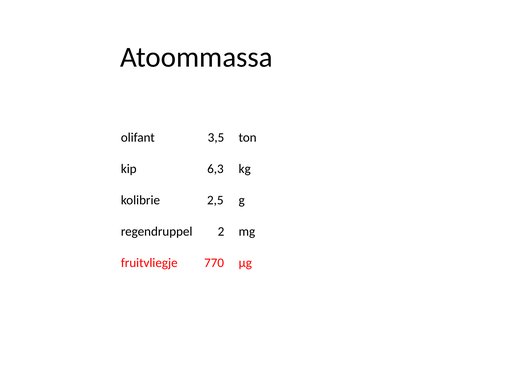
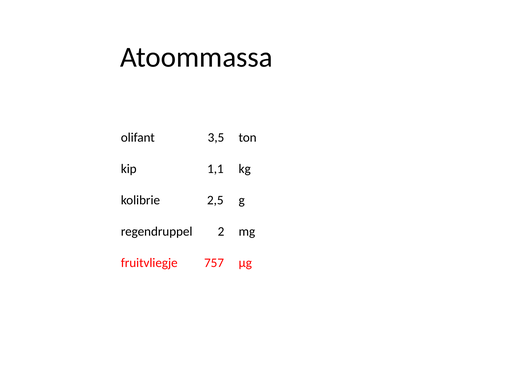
6,3: 6,3 -> 1,1
770: 770 -> 757
